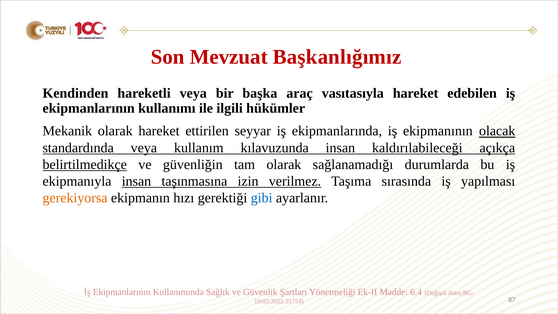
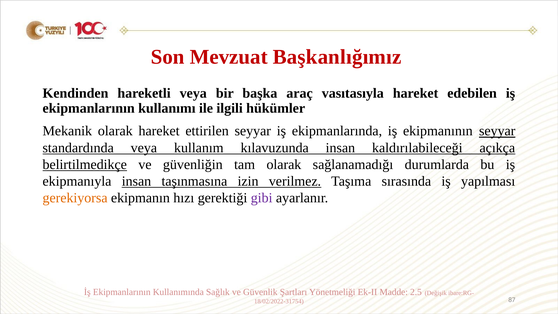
ekipmanının olacak: olacak -> seyyar
gibi colour: blue -> purple
6.4: 6.4 -> 2.5
